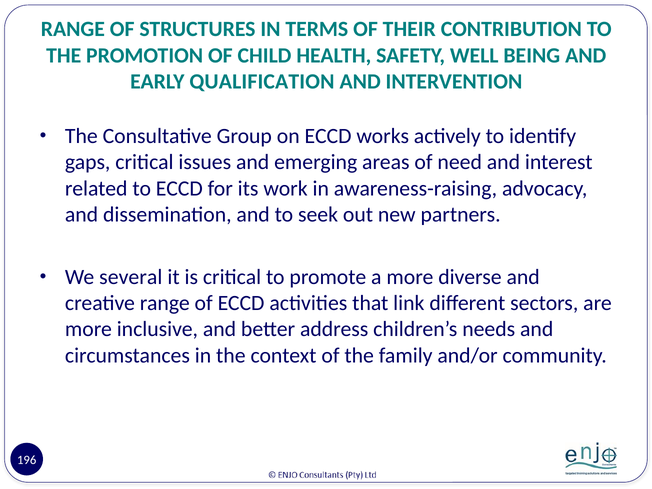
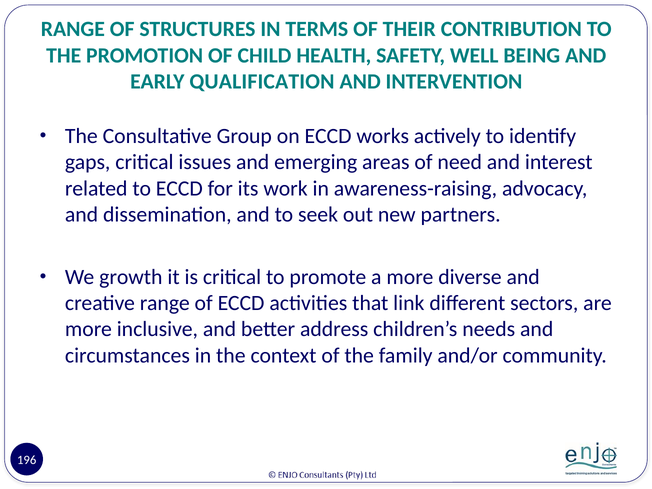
several: several -> growth
